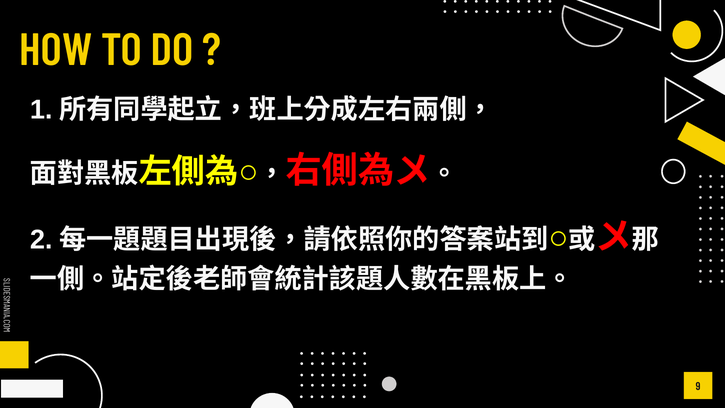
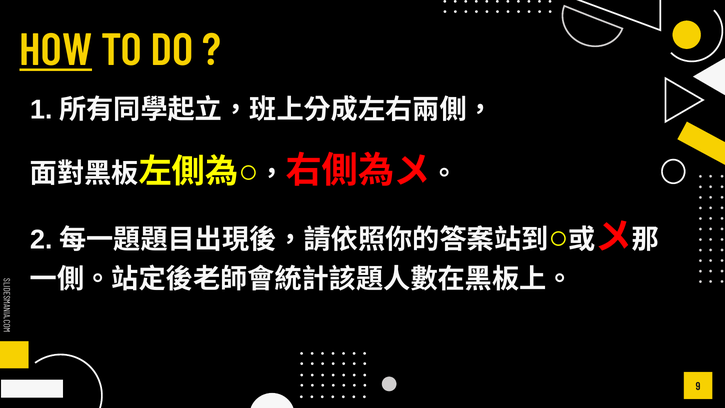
HOW underline: none -> present
